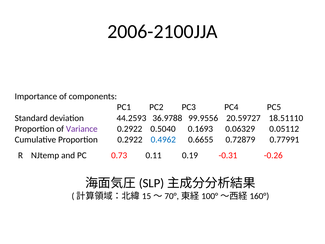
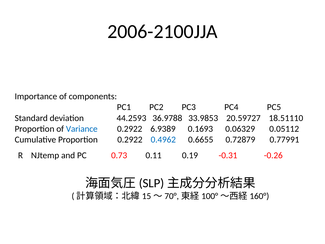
99.9556: 99.9556 -> 33.9853
Variance colour: purple -> blue
0.5040: 0.5040 -> 6.9389
